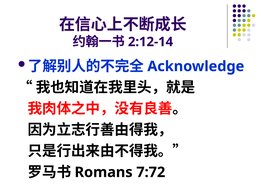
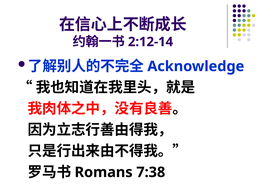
7:72: 7:72 -> 7:38
